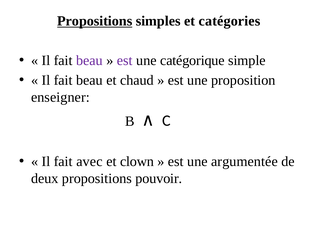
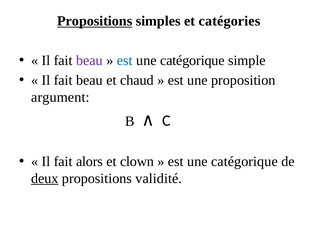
est at (125, 61) colour: purple -> blue
enseigner: enseigner -> argument
avec: avec -> alors
argumentée at (244, 162): argumentée -> catégorique
deux underline: none -> present
pouvoir: pouvoir -> validité
